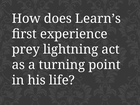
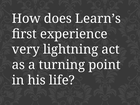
prey: prey -> very
